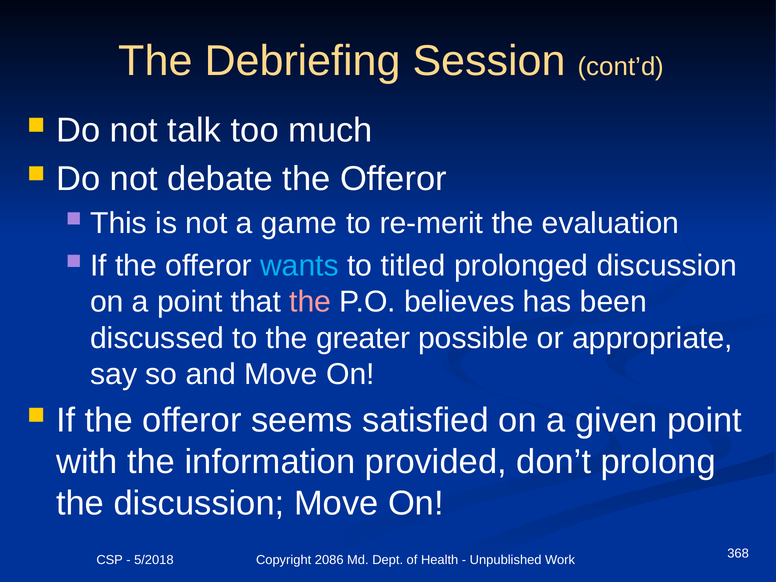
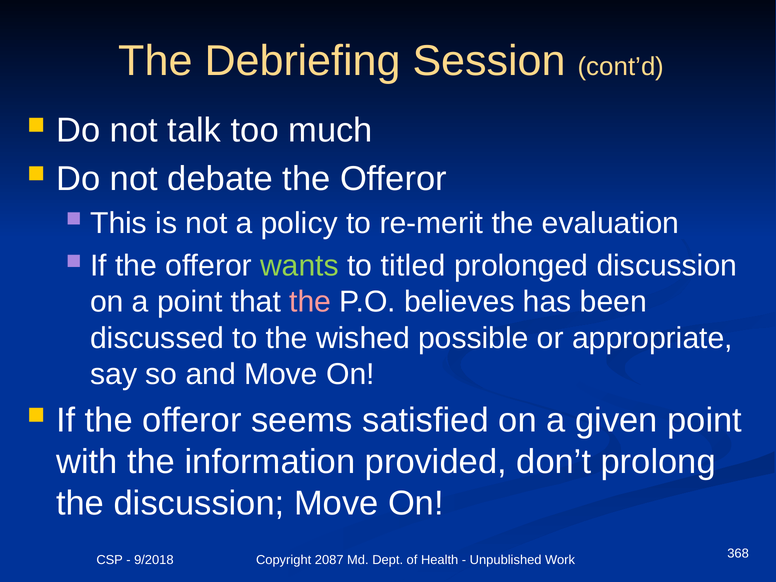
game: game -> policy
wants colour: light blue -> light green
greater: greater -> wished
5/2018: 5/2018 -> 9/2018
2086: 2086 -> 2087
